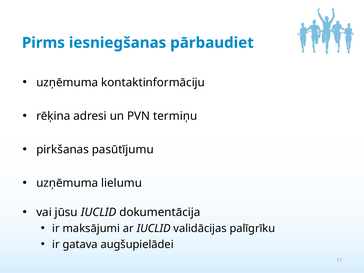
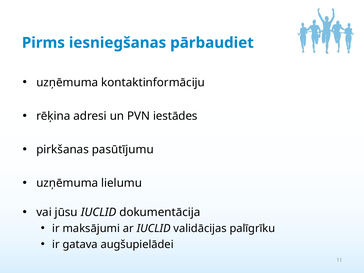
termiņu: termiņu -> iestādes
